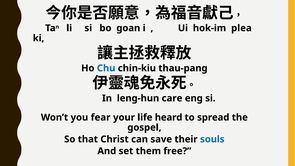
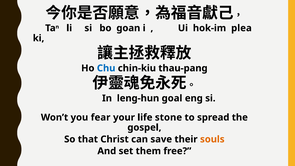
care: care -> goal
heard: heard -> stone
souls colour: blue -> orange
